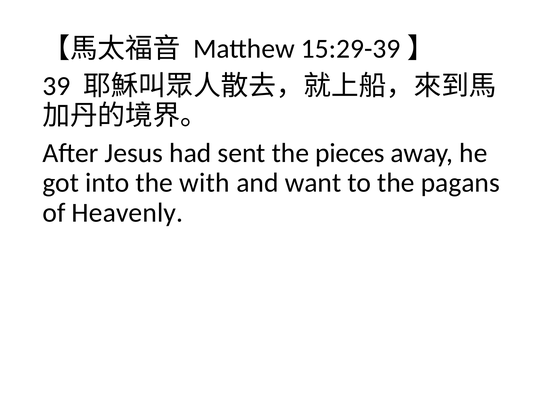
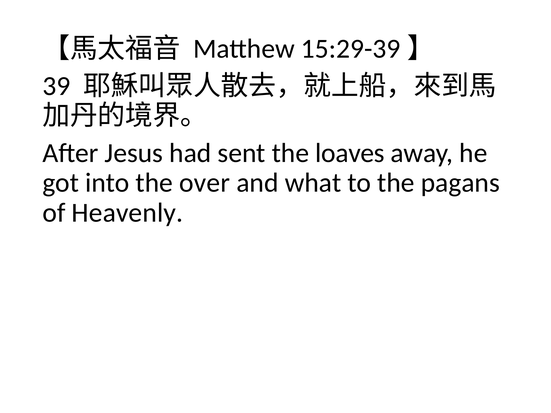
pieces: pieces -> loaves
with: with -> over
want: want -> what
